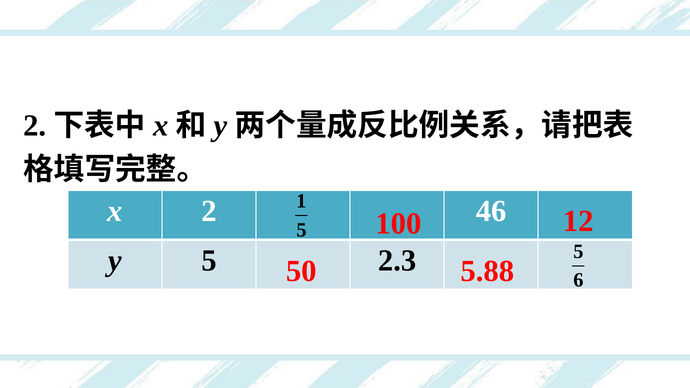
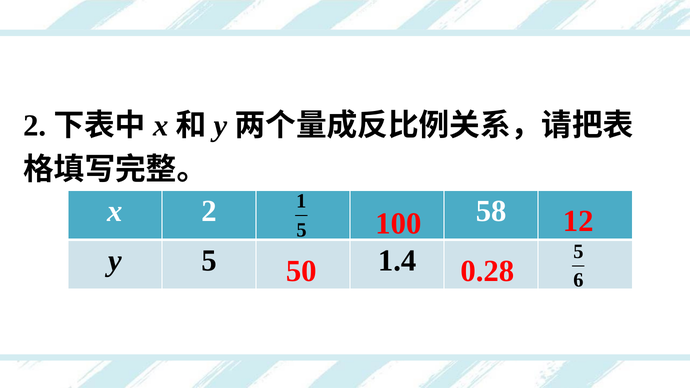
46: 46 -> 58
2.3: 2.3 -> 1.4
5.88: 5.88 -> 0.28
